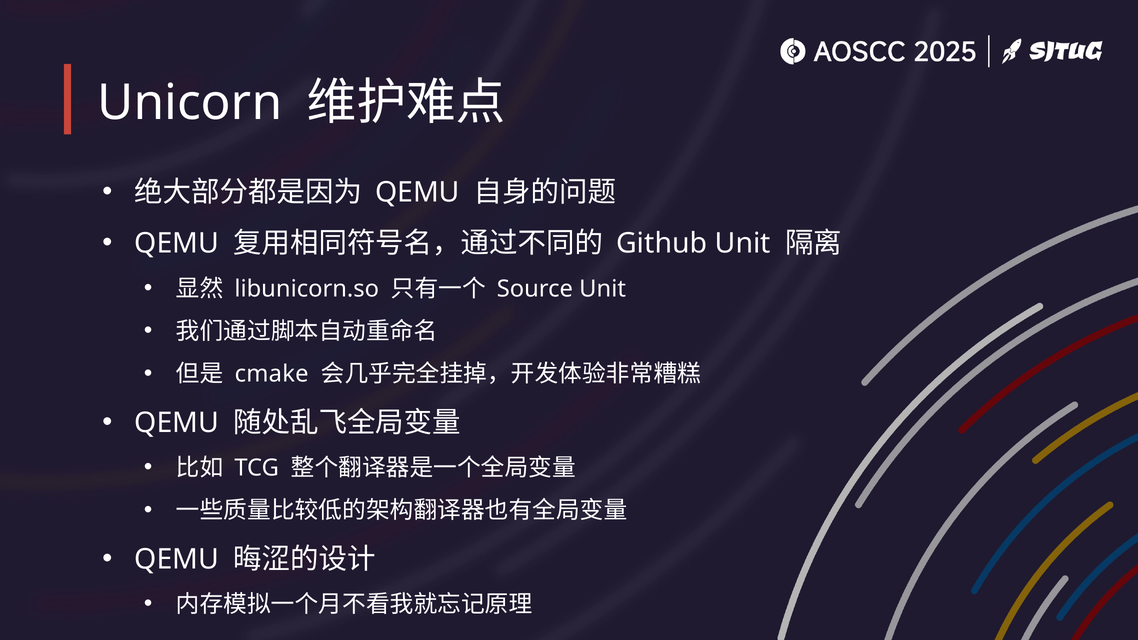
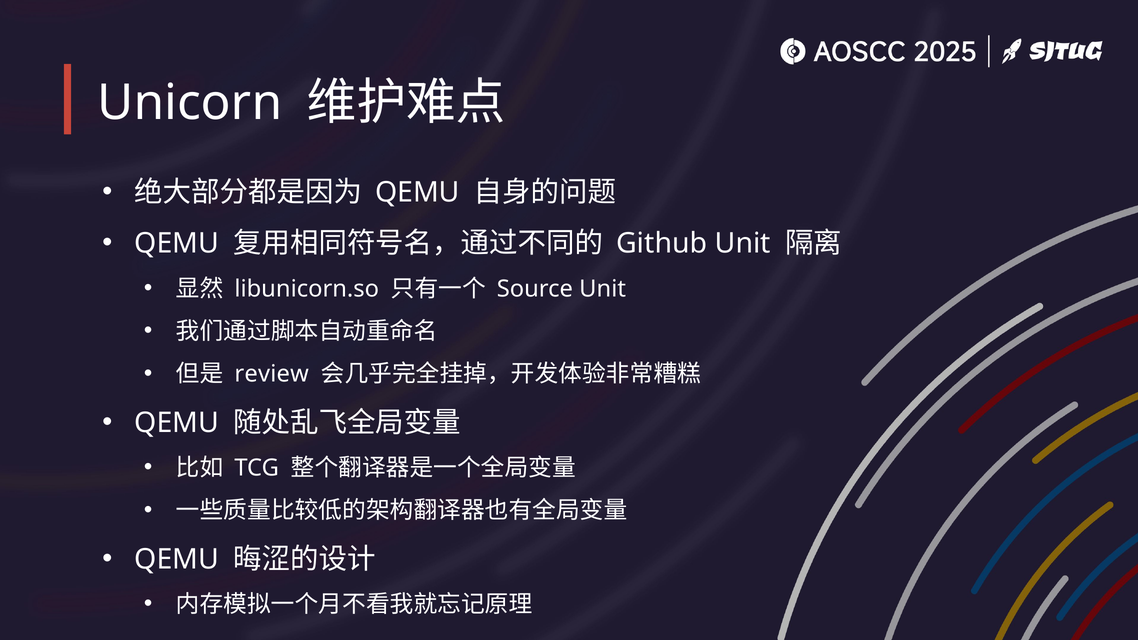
cmake: cmake -> review
